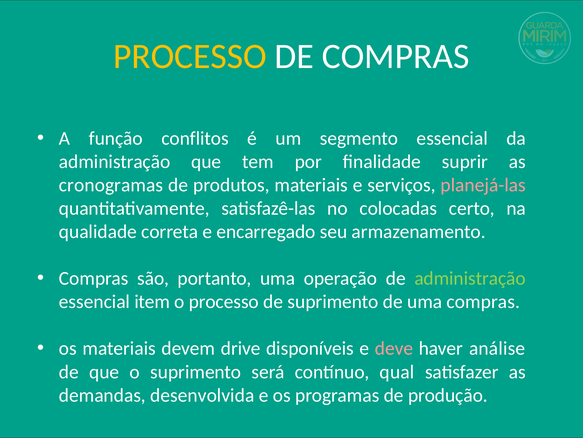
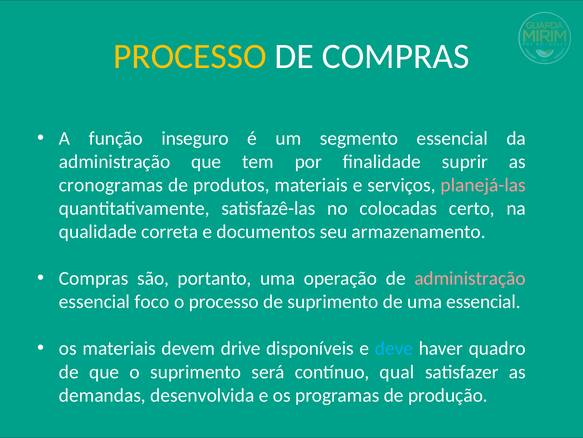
conflitos: conflitos -> inseguro
encarregado: encarregado -> documentos
administração at (470, 278) colour: light green -> pink
item: item -> foco
uma compras: compras -> essencial
deve colour: pink -> light blue
análise: análise -> quadro
